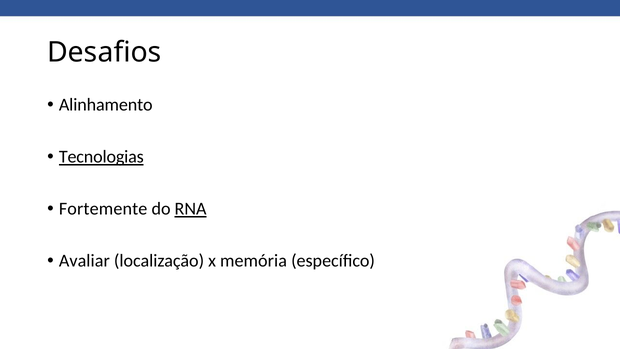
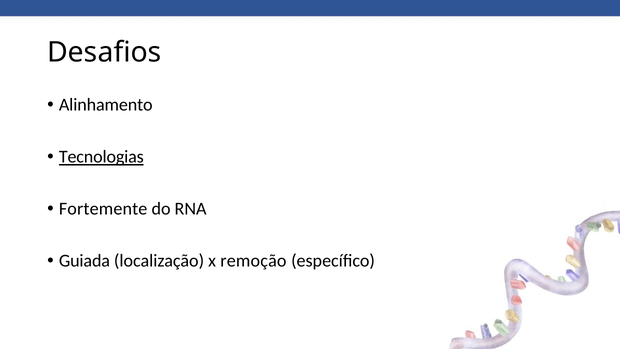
RNA underline: present -> none
Avaliar: Avaliar -> Guiada
memória: memória -> remoção
